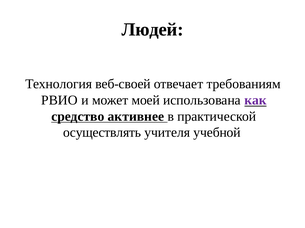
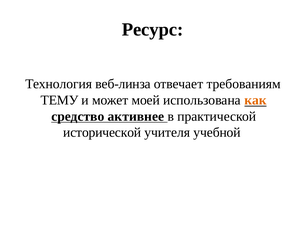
Людей: Людей -> Ресурс
веб-своей: веб-своей -> веб-линза
РВИО: РВИО -> ТЕМУ
как colour: purple -> orange
осуществлять: осуществлять -> исторической
